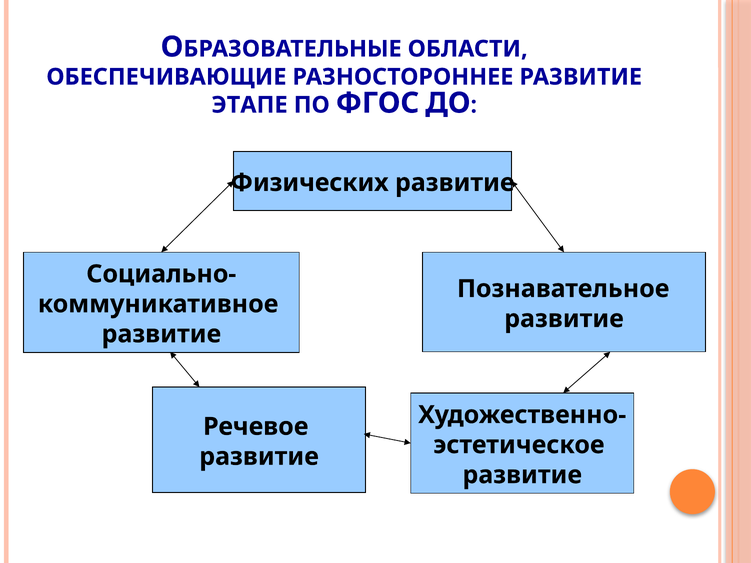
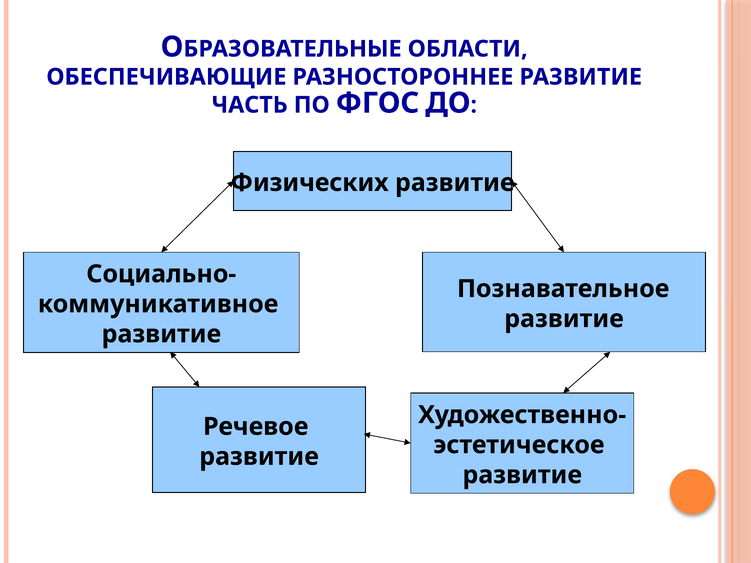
ЭТАПЕ: ЭТАПЕ -> ЧАСТЬ
